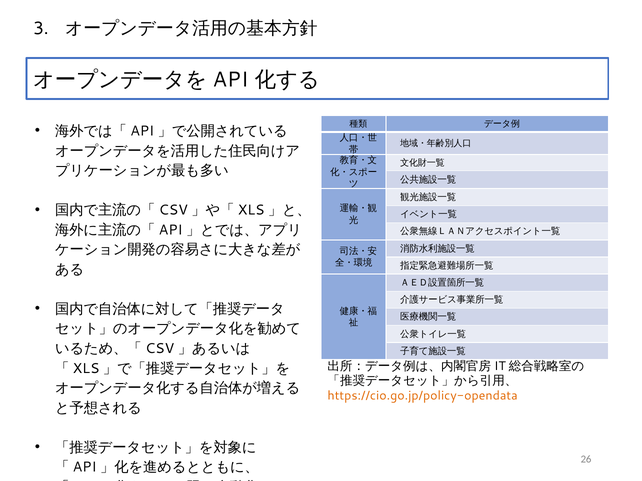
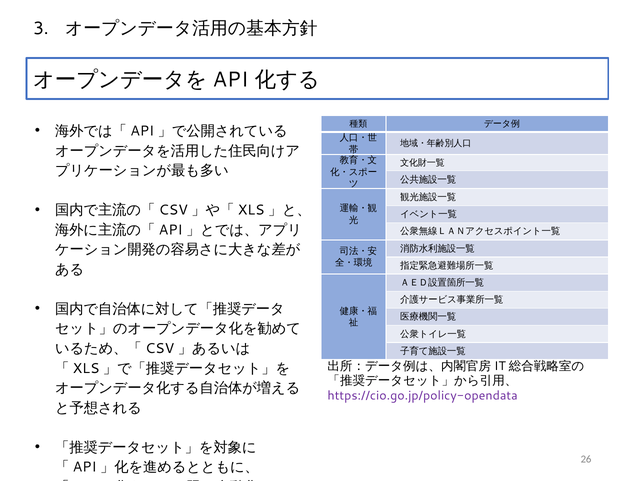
https://cio.go.jp/policy-opendata colour: orange -> purple
